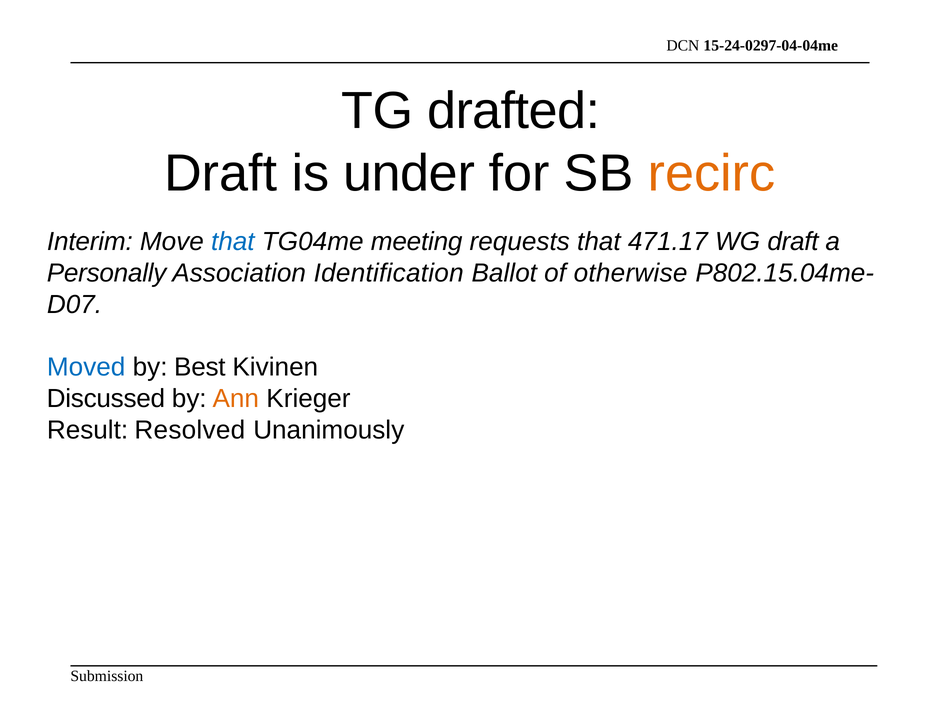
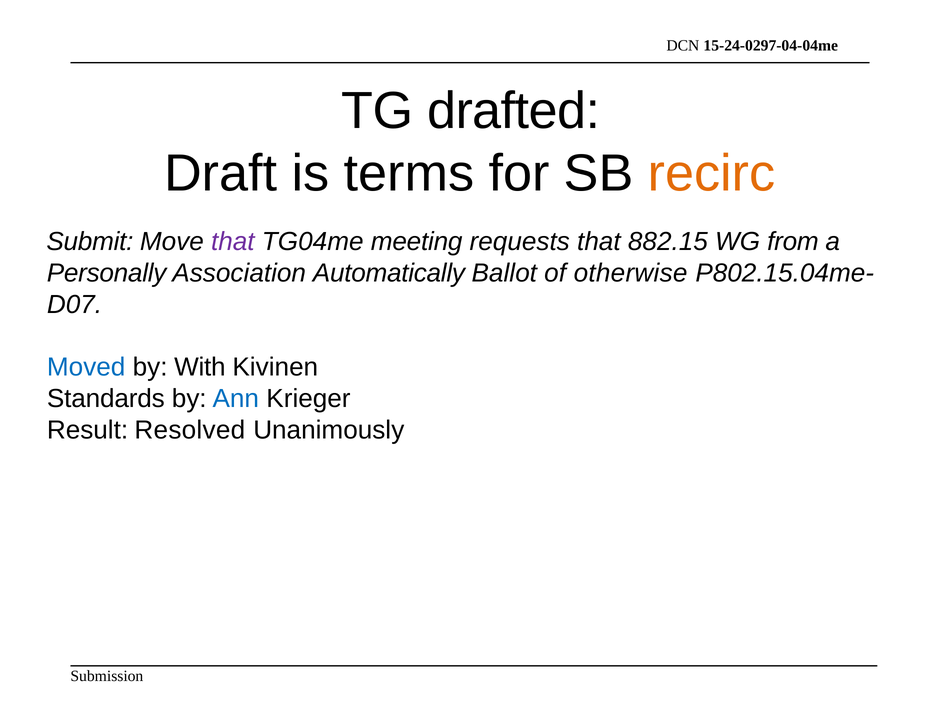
under: under -> terms
Interim: Interim -> Submit
that at (233, 242) colour: blue -> purple
471.17: 471.17 -> 882.15
WG draft: draft -> from
Identification: Identification -> Automatically
Best: Best -> With
Discussed: Discussed -> Standards
Ann colour: orange -> blue
